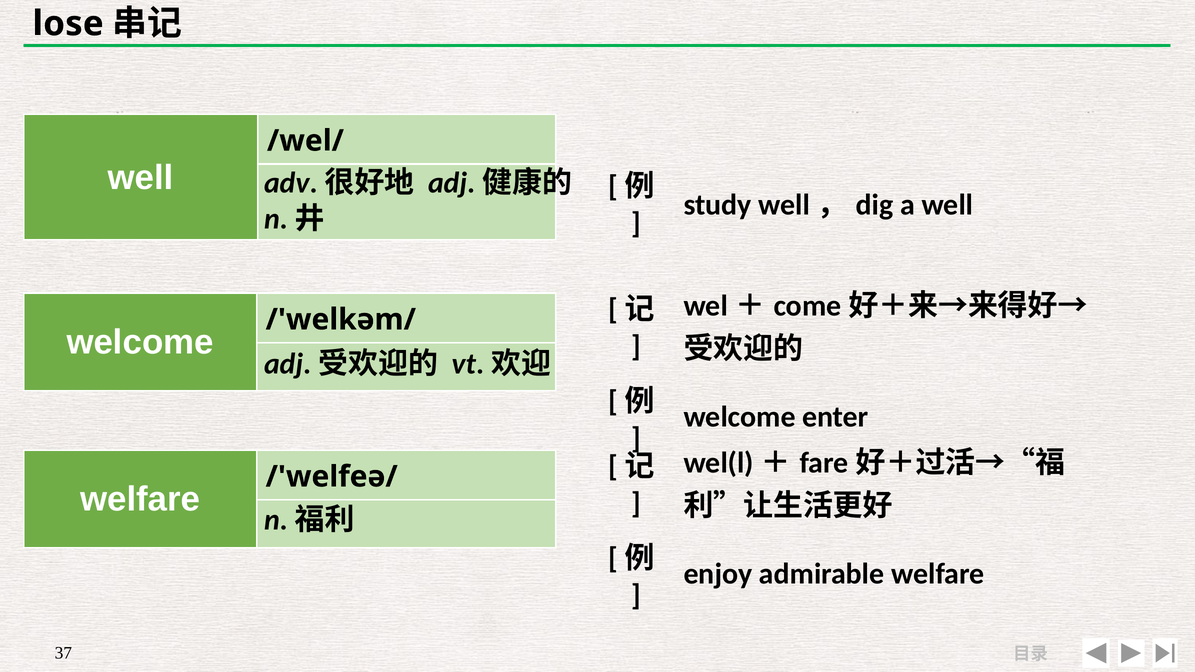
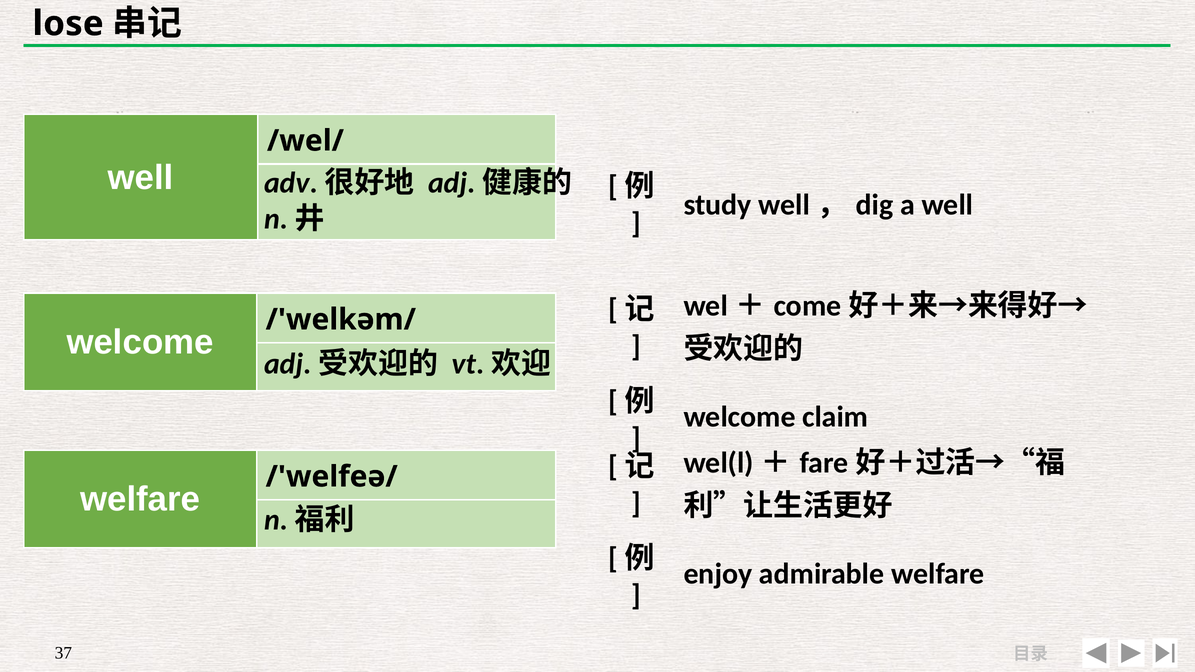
enter: enter -> claim
